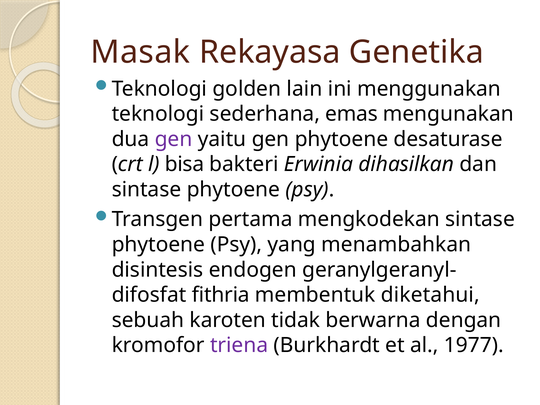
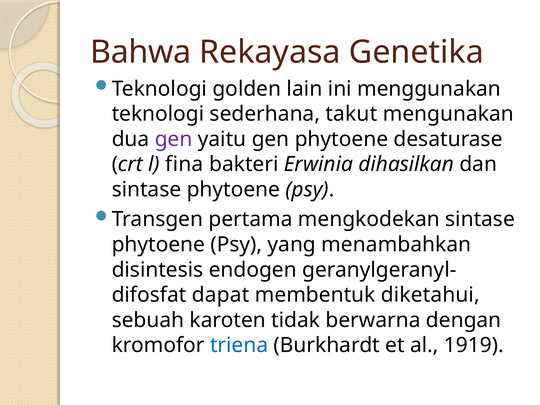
Masak: Masak -> Bahwa
emas: emas -> takut
bisa: bisa -> fina
fithria: fithria -> dapat
triena colour: purple -> blue
1977: 1977 -> 1919
